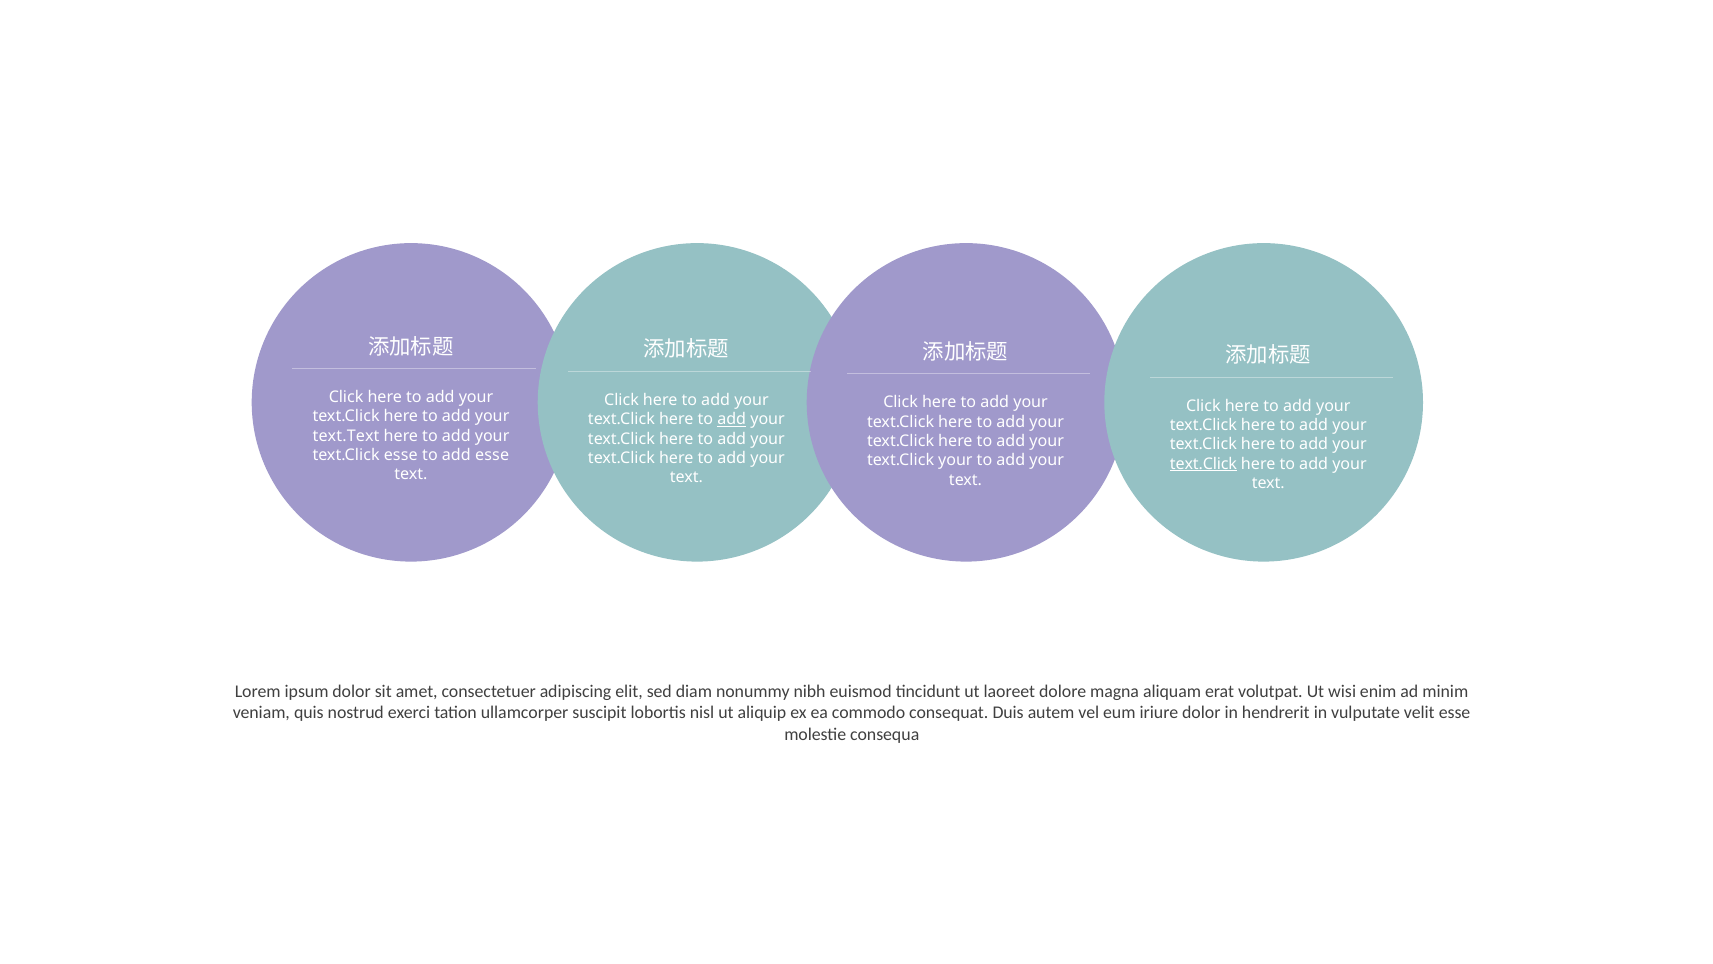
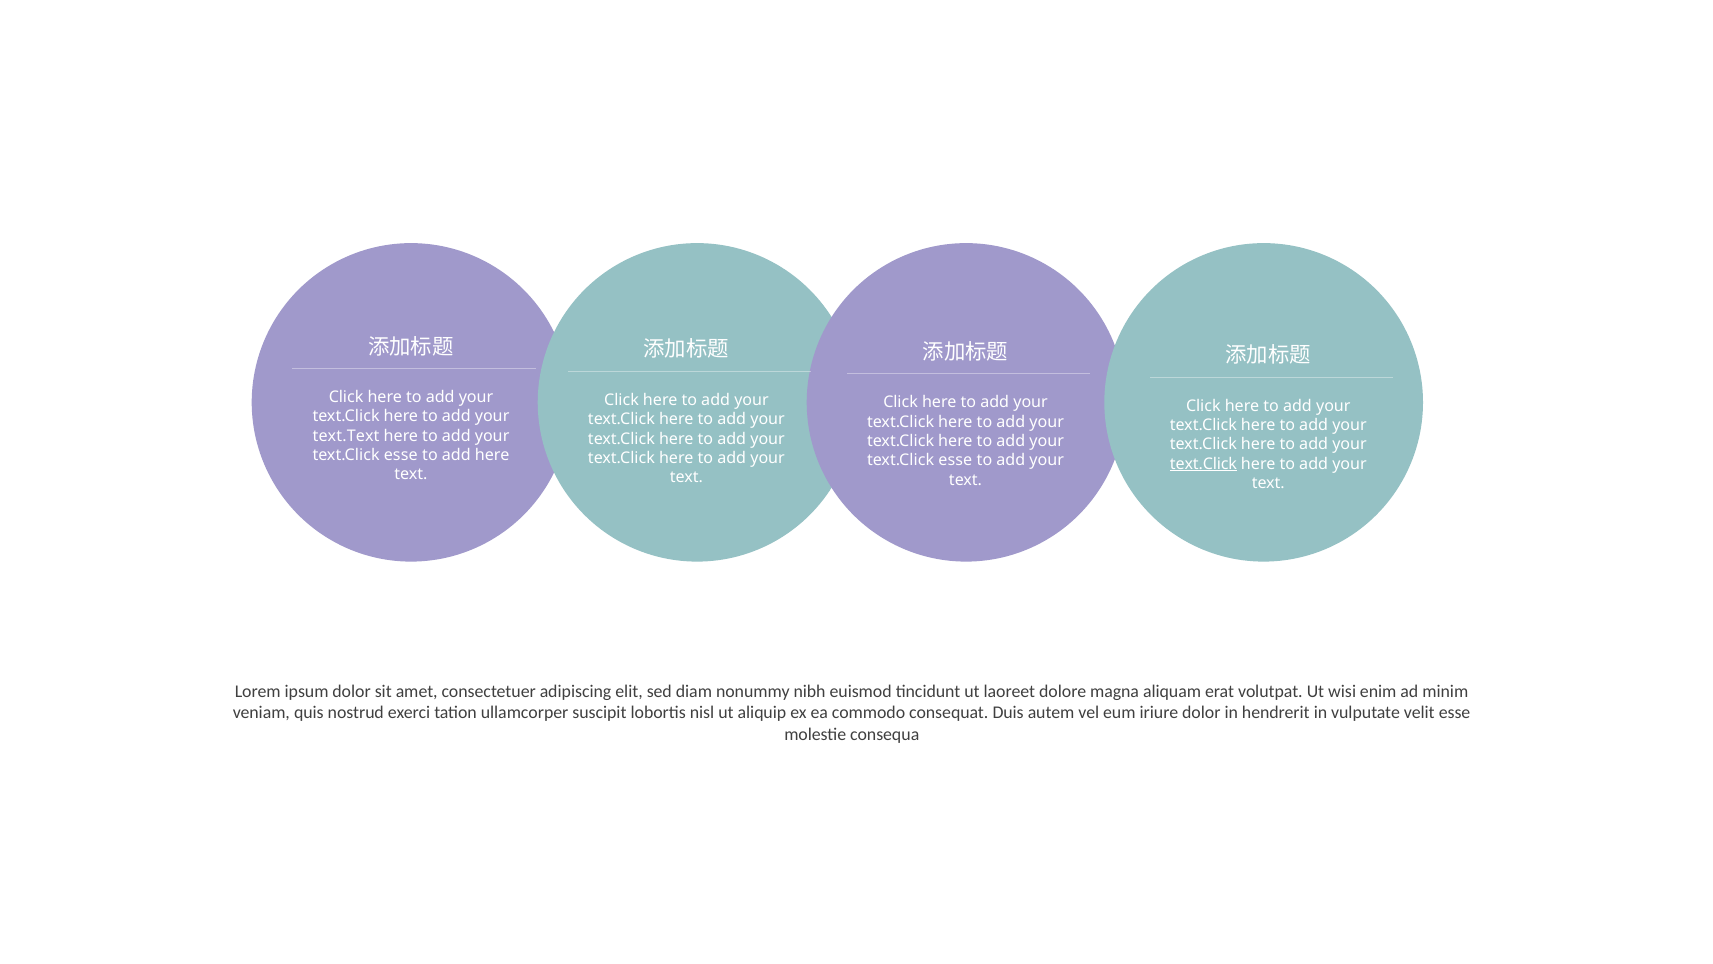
add at (732, 419) underline: present -> none
add esse: esse -> here
your at (955, 460): your -> esse
